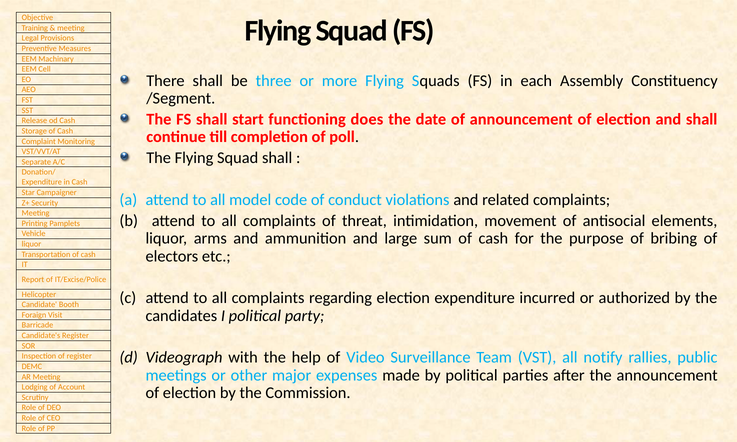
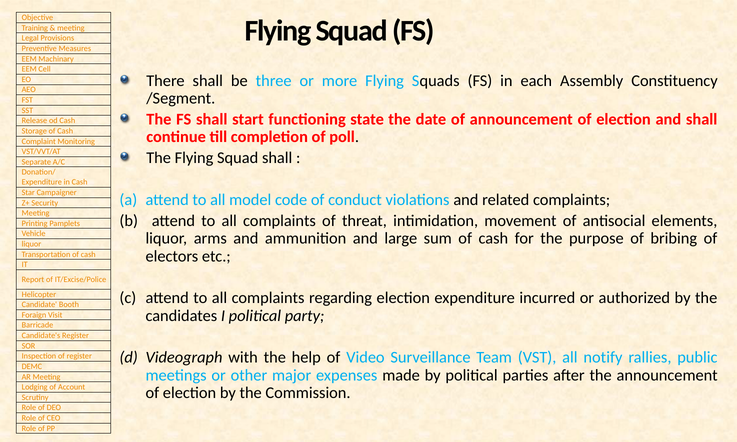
does: does -> state
